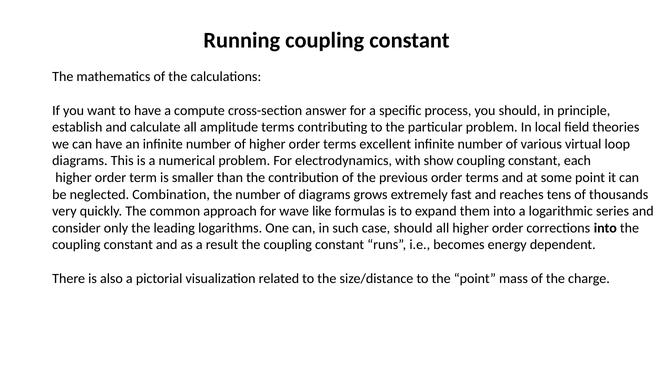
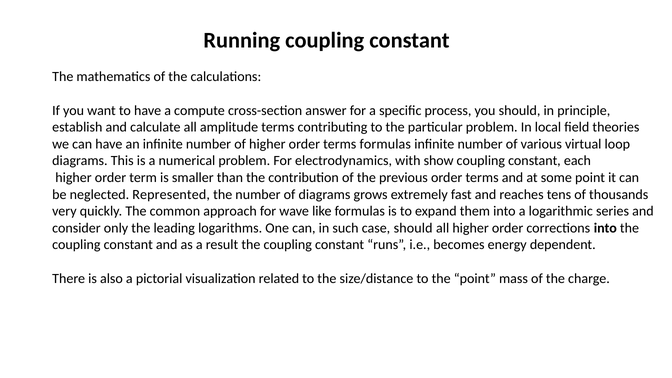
terms excellent: excellent -> formulas
Combination: Combination -> Represented
